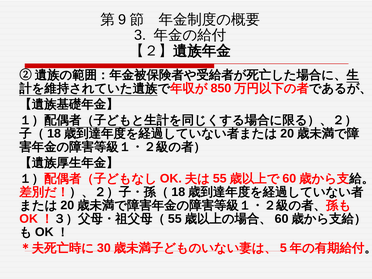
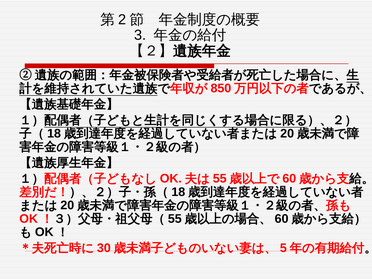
9: 9 -> 2
